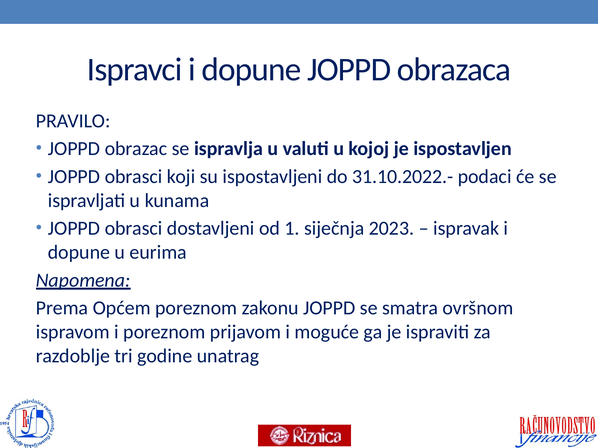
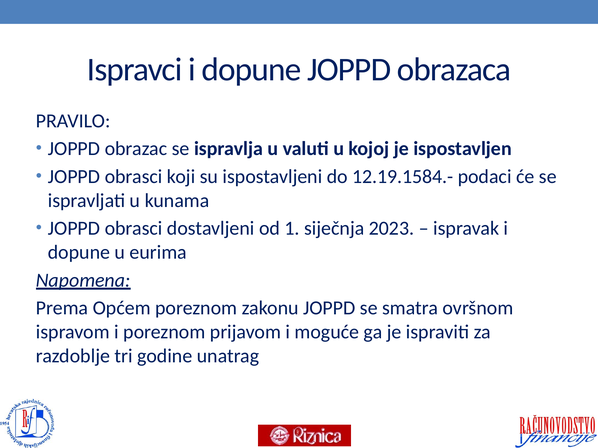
31.10.2022.-: 31.10.2022.- -> 12.19.1584.-
